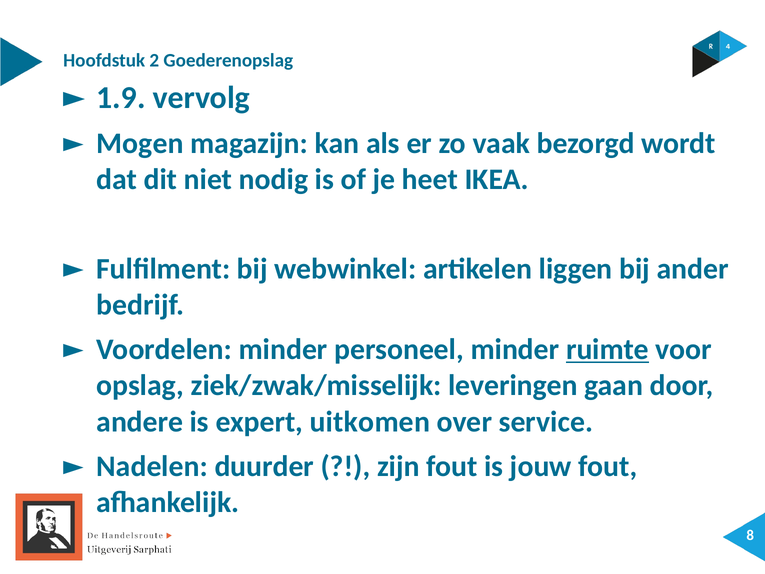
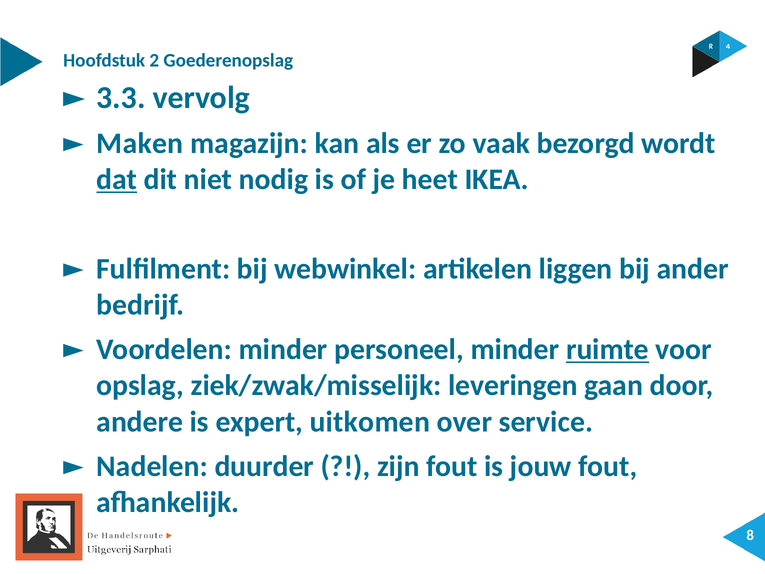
1.9: 1.9 -> 3.3
Mogen: Mogen -> Maken
dat underline: none -> present
